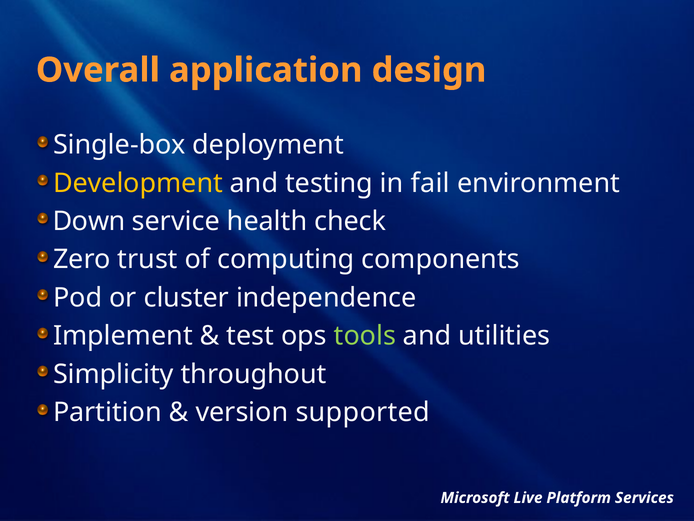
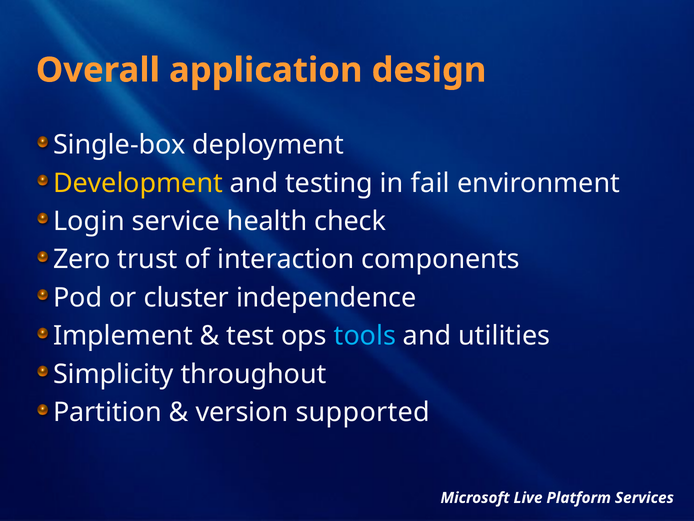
Down: Down -> Login
computing: computing -> interaction
tools colour: light green -> light blue
